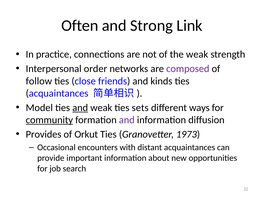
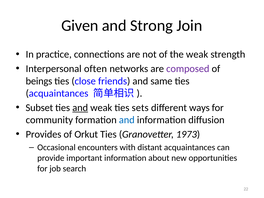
Often: Often -> Given
Link: Link -> Join
order: order -> often
follow: follow -> beings
kinds: kinds -> same
Model: Model -> Subset
community underline: present -> none
and at (127, 120) colour: purple -> blue
